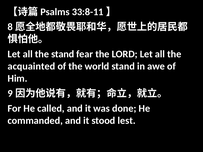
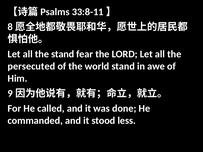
acquainted: acquainted -> persecuted
lest: lest -> less
